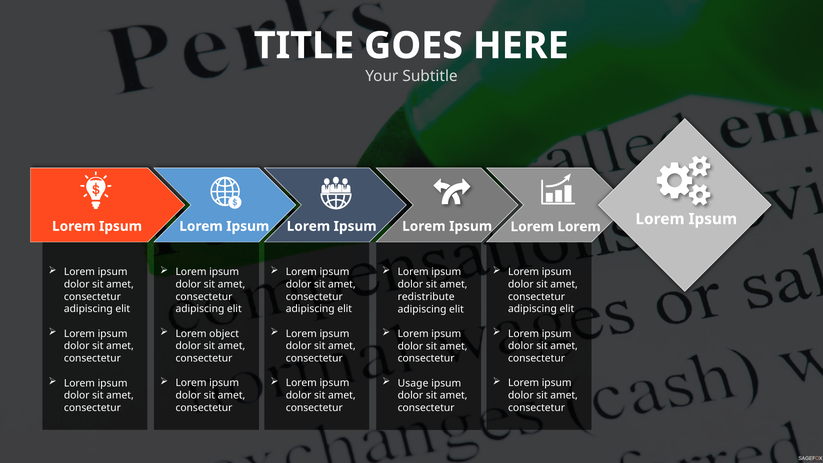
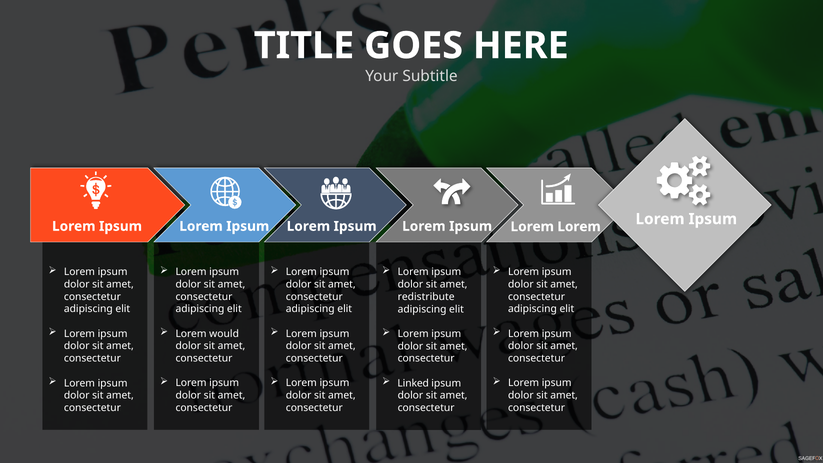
object: object -> would
Usage: Usage -> Linked
